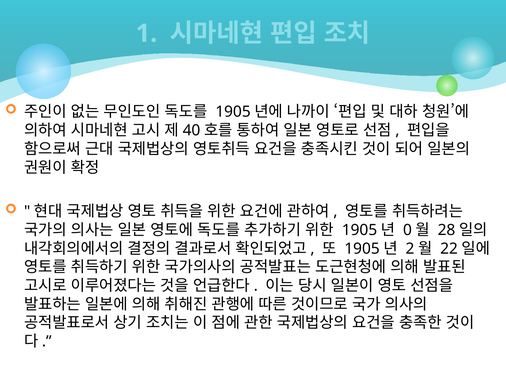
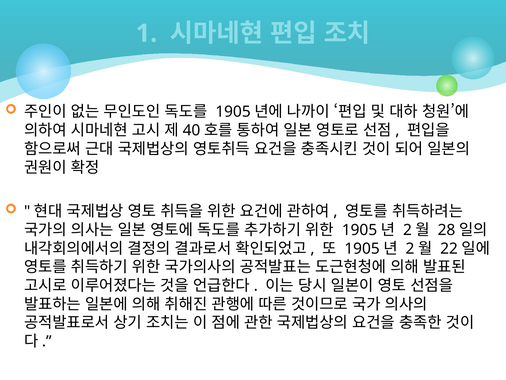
0 at (407, 230): 0 -> 2
